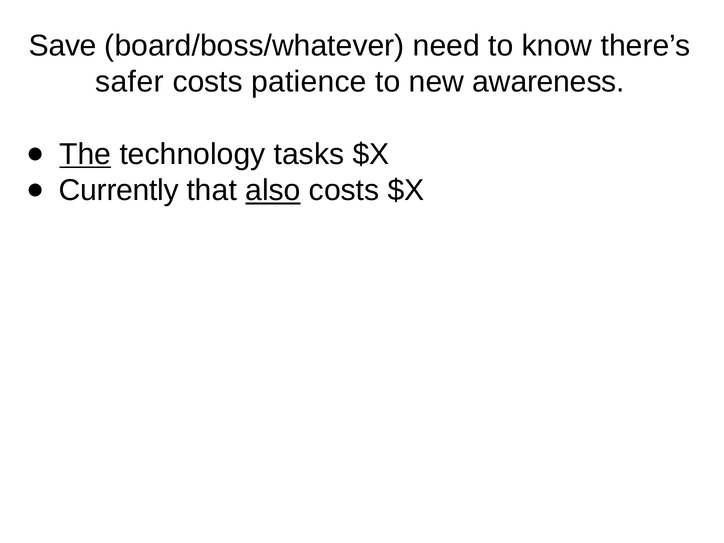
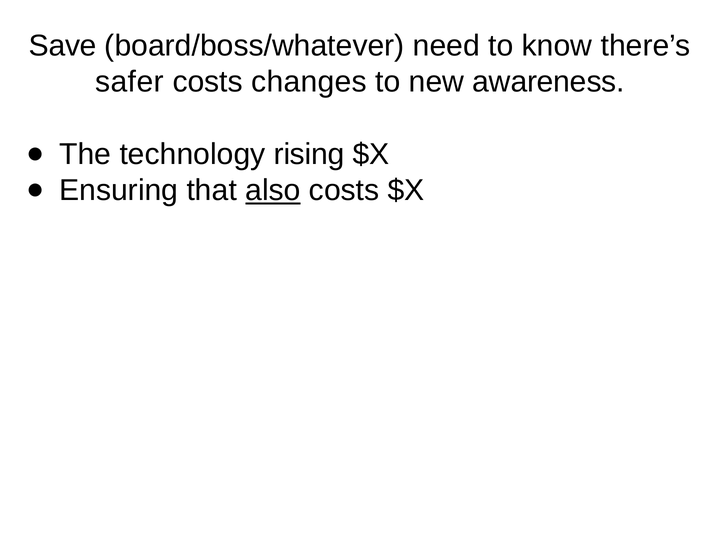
patience: patience -> changes
The underline: present -> none
tasks: tasks -> rising
Currently: Currently -> Ensuring
